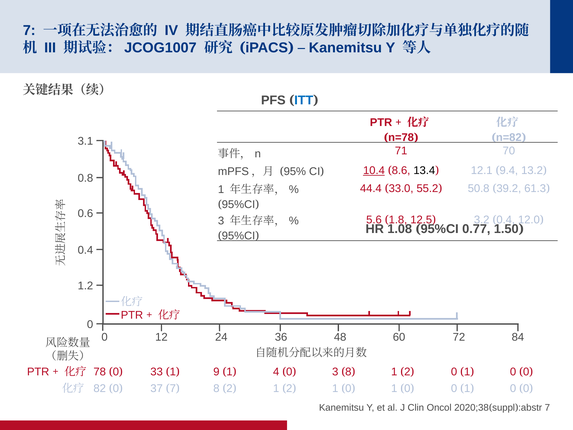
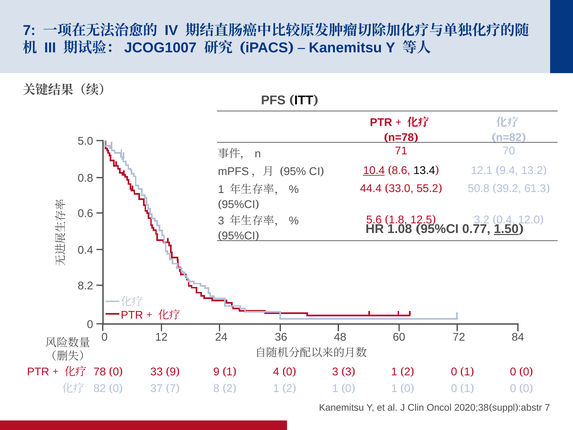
ITT colour: blue -> black
3.1: 3.1 -> 5.0
1.50 underline: none -> present
1.2: 1.2 -> 8.2
1 at (173, 372): 1 -> 9
8 at (348, 372): 8 -> 3
